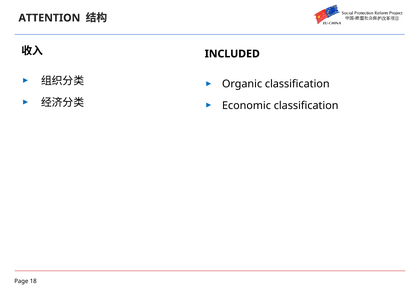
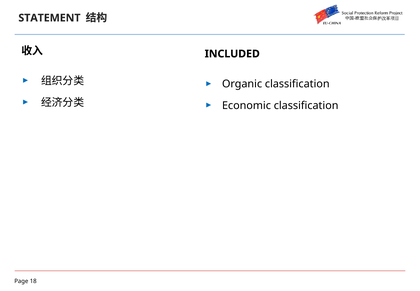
ATTENTION: ATTENTION -> STATEMENT
